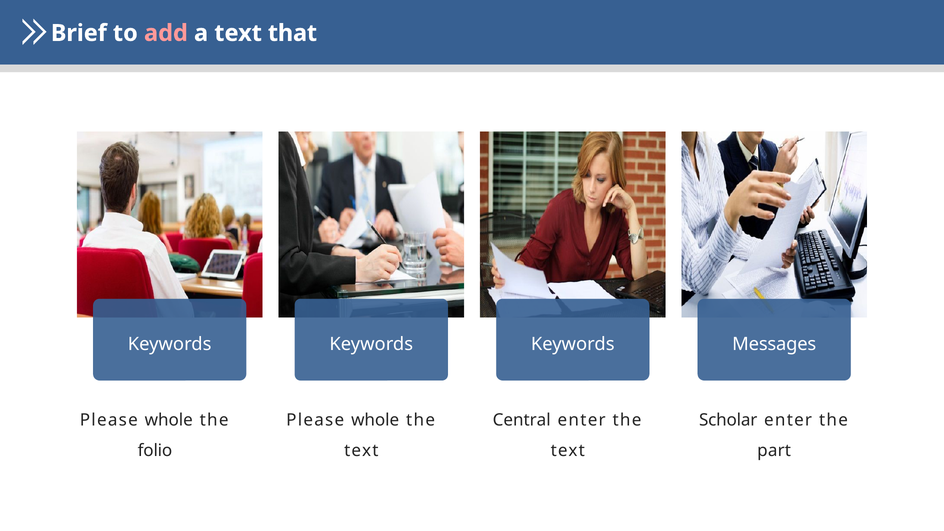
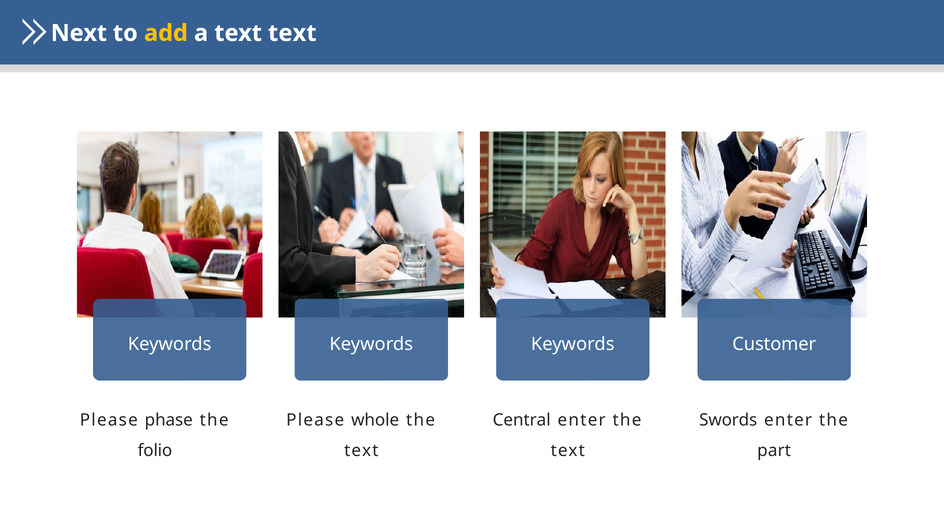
Brief: Brief -> Next
add colour: pink -> yellow
text that: that -> text
Messages: Messages -> Customer
whole at (169, 420): whole -> phase
Scholar: Scholar -> Swords
